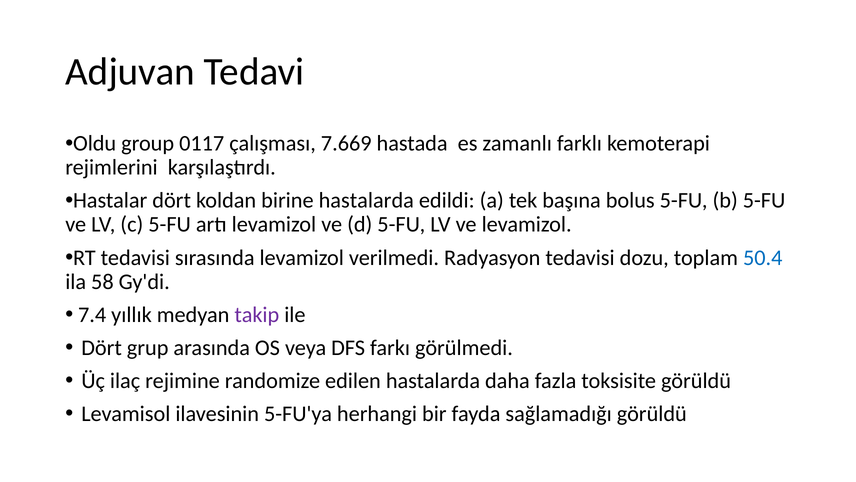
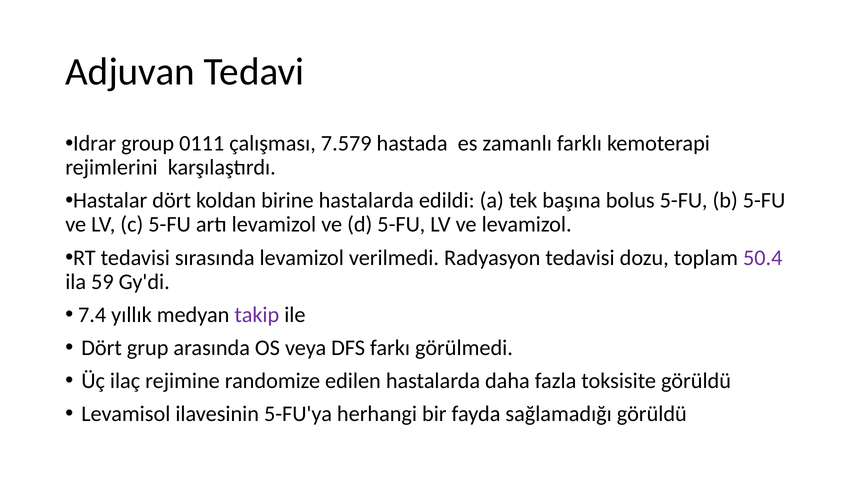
Oldu: Oldu -> Idrar
0117: 0117 -> 0111
7.669: 7.669 -> 7.579
50.4 colour: blue -> purple
58: 58 -> 59
